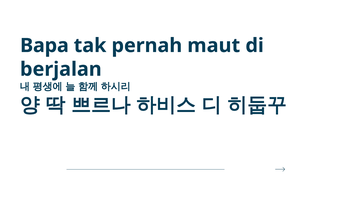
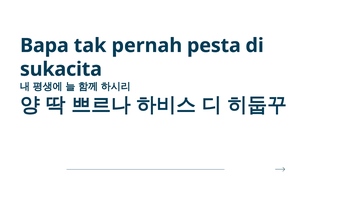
maut: maut -> pesta
berjalan: berjalan -> sukacita
